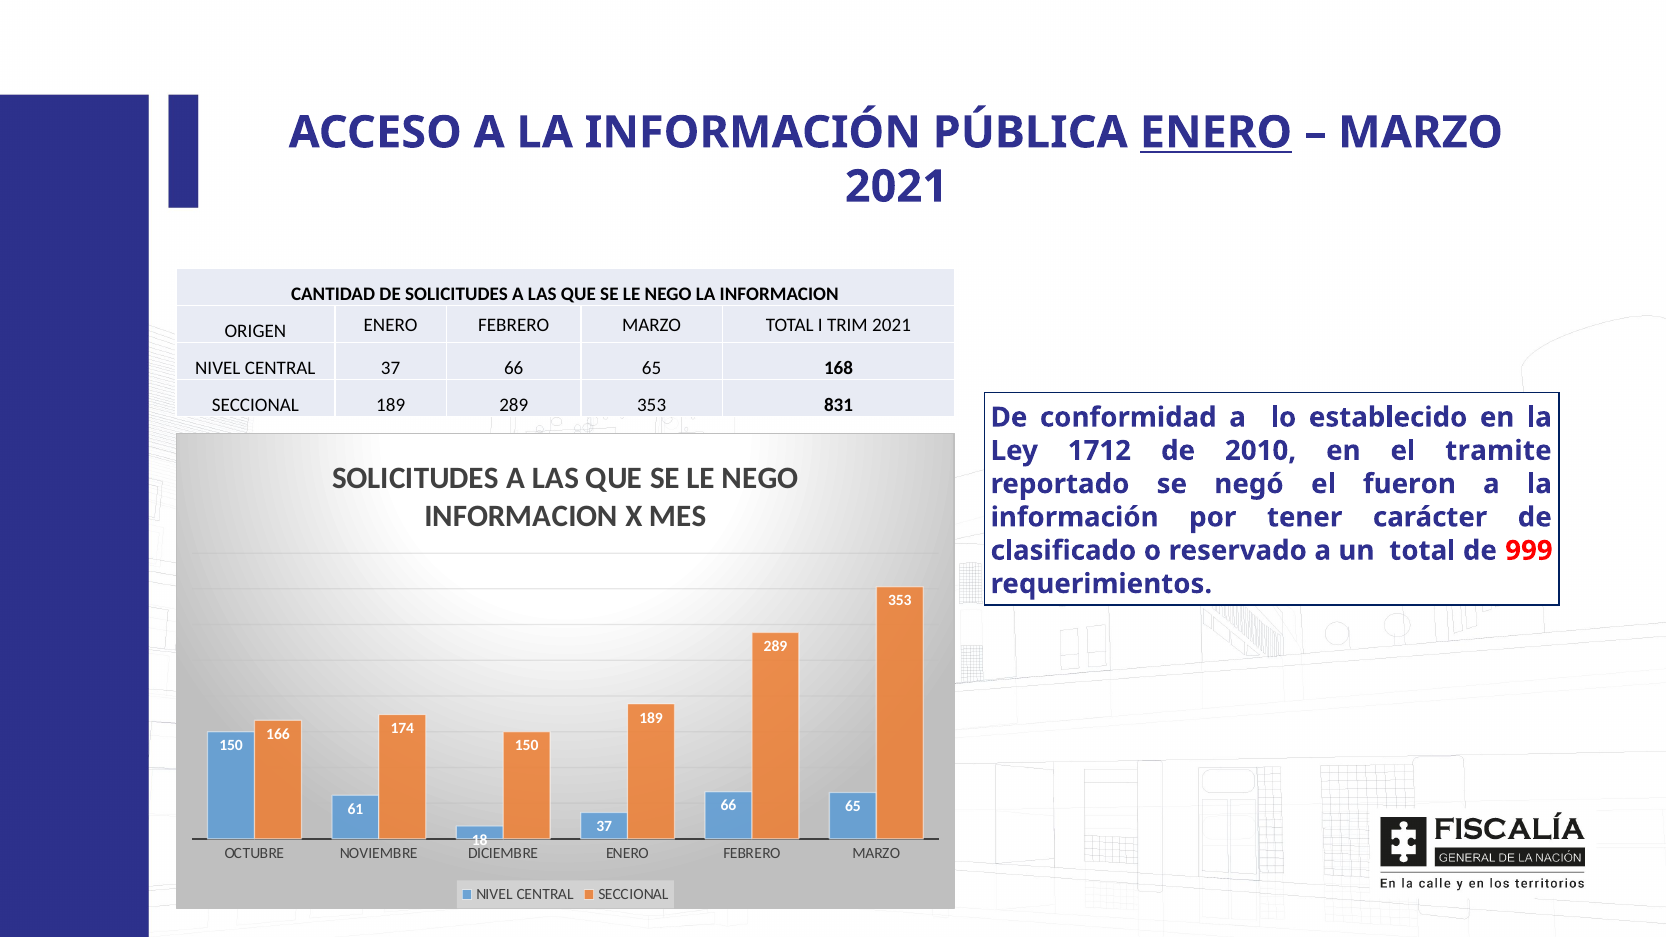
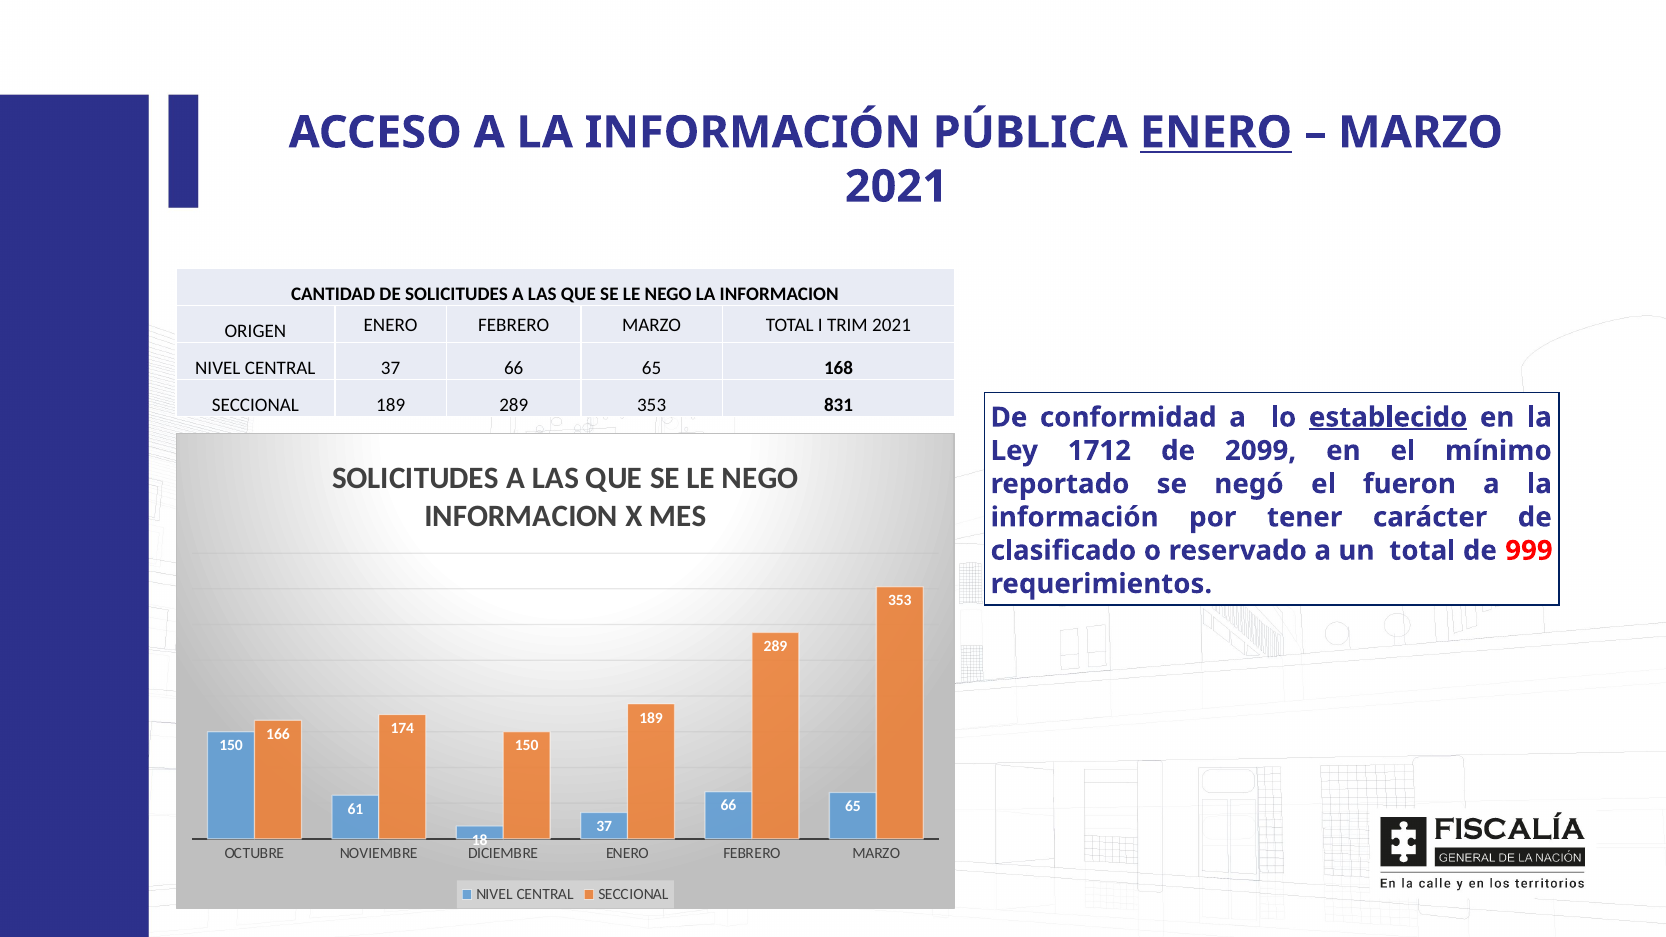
establecido underline: none -> present
2010: 2010 -> 2099
tramite: tramite -> mínimo
